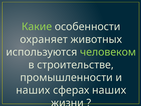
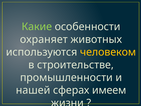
человеком colour: light green -> yellow
наших at (33, 90): наших -> нашей
сферах наших: наших -> имеем
